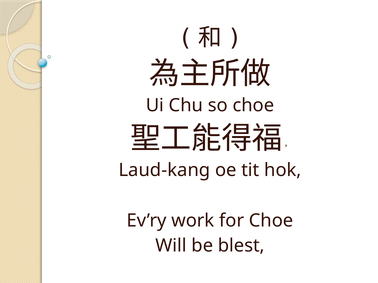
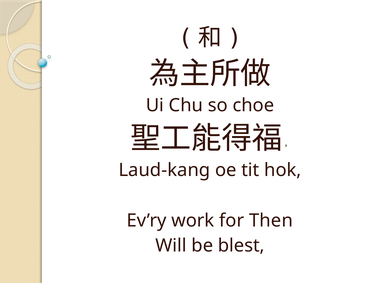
for Choe: Choe -> Then
